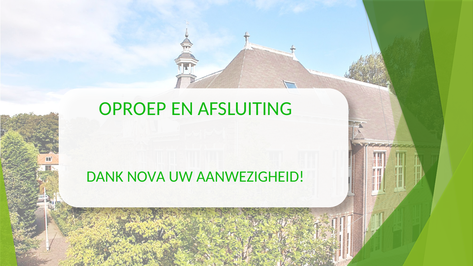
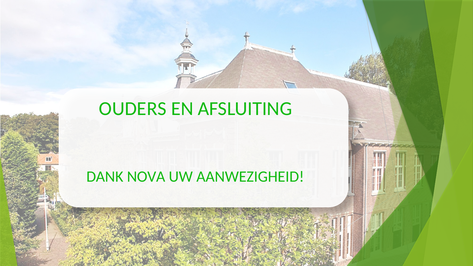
OPROEP: OPROEP -> OUDERS
